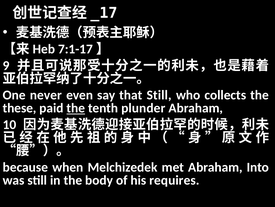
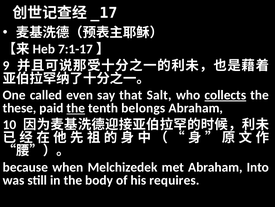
never: never -> called
that Still: Still -> Salt
collects underline: none -> present
plunder: plunder -> belongs
